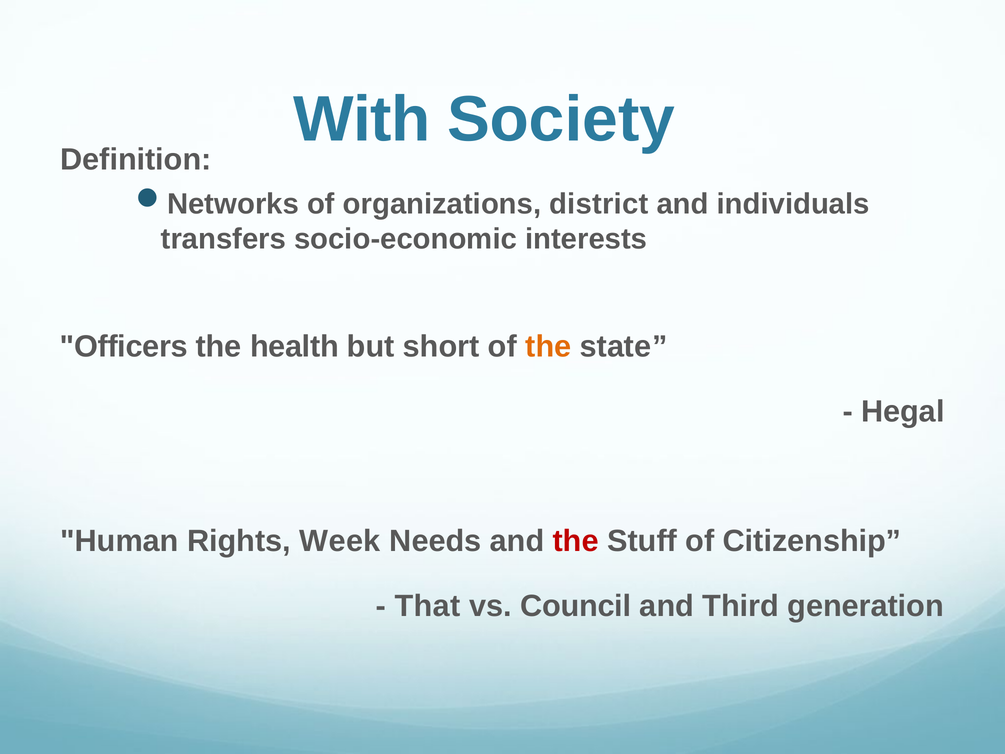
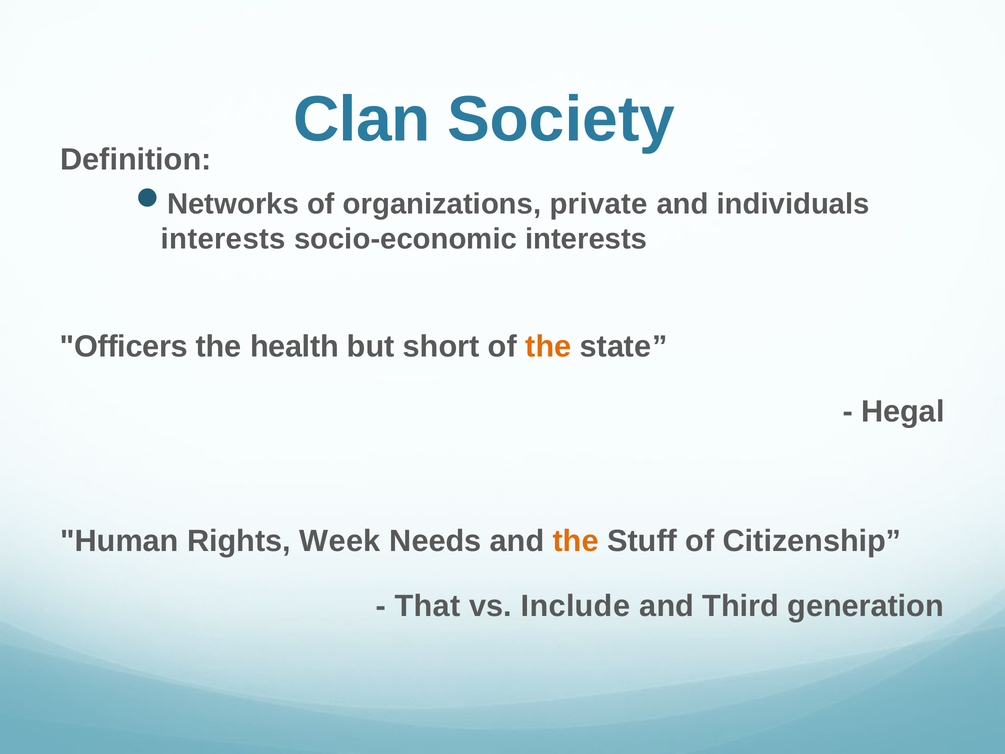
With: With -> Clan
district: district -> private
transfers at (223, 239): transfers -> interests
the at (576, 541) colour: red -> orange
Council: Council -> Include
